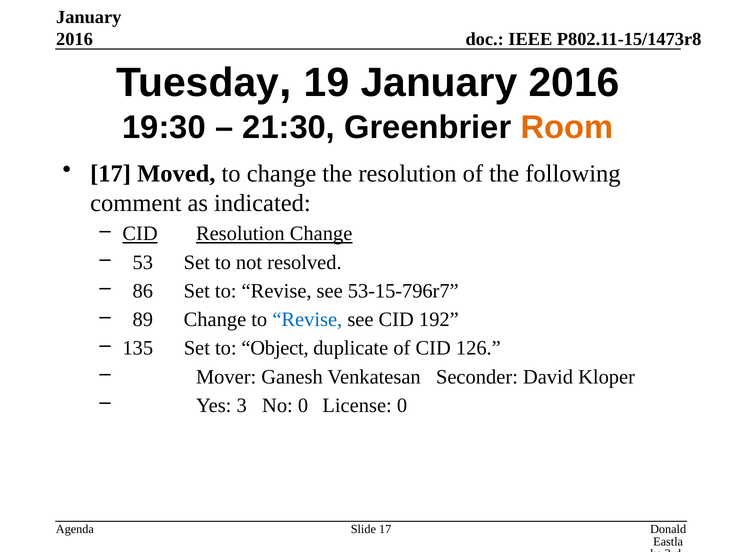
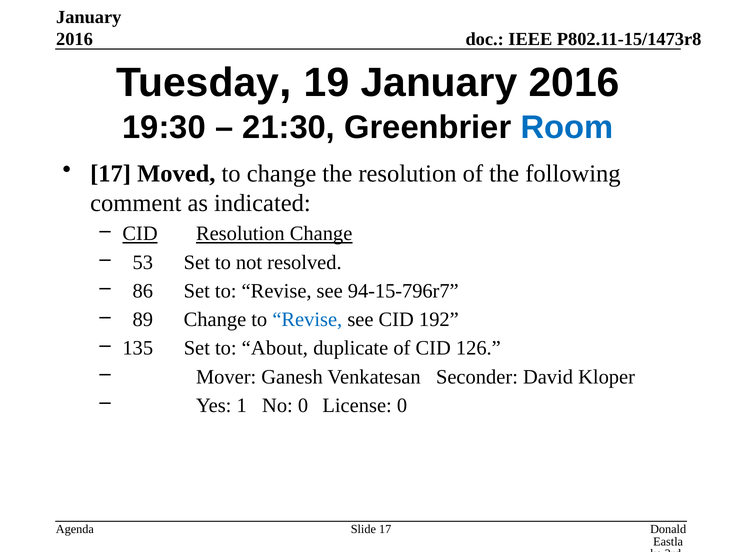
Room colour: orange -> blue
53-15-796r7: 53-15-796r7 -> 94-15-796r7
Object: Object -> About
3: 3 -> 1
